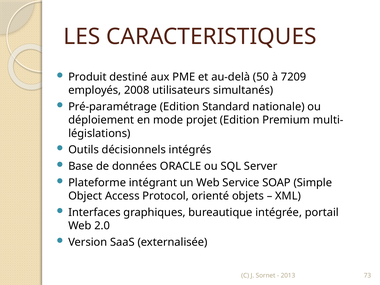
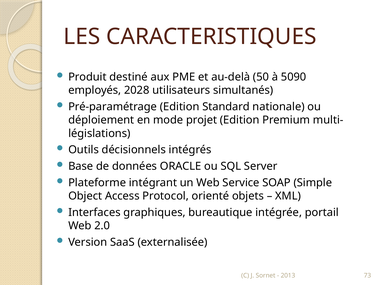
7209: 7209 -> 5090
2008: 2008 -> 2028
